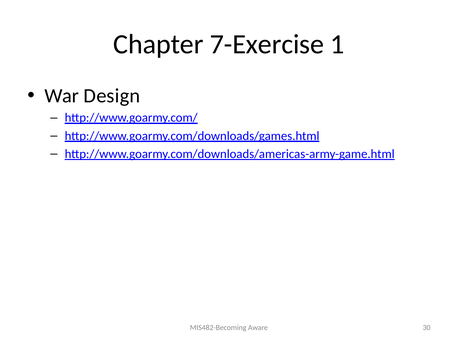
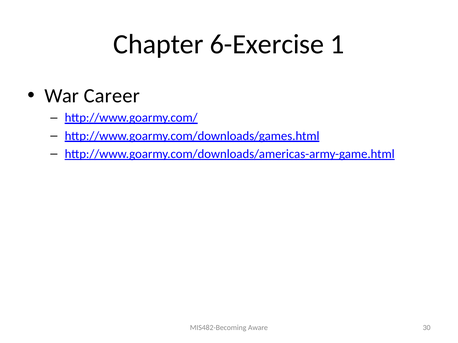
7-Exercise: 7-Exercise -> 6-Exercise
Design: Design -> Career
